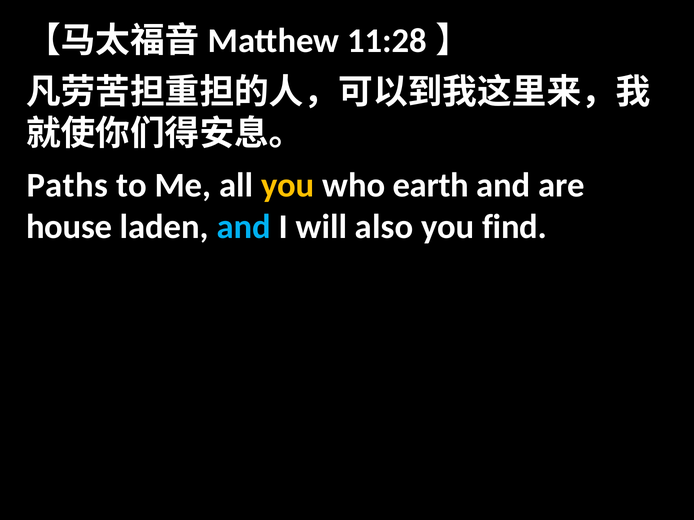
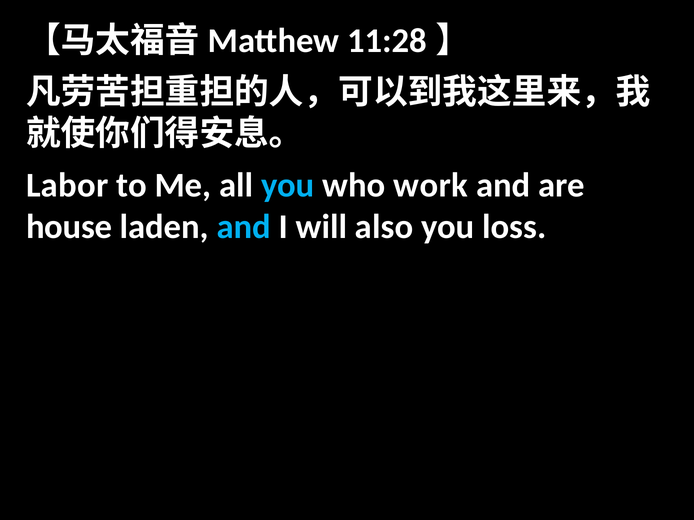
Paths: Paths -> Labor
you at (288, 185) colour: yellow -> light blue
earth: earth -> work
find: find -> loss
